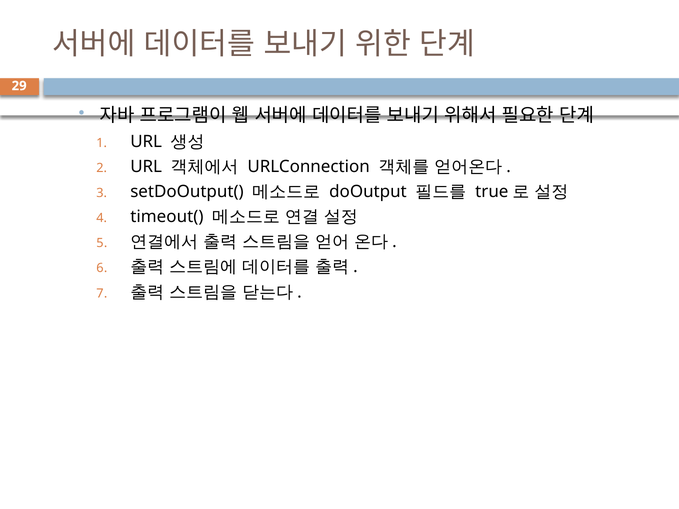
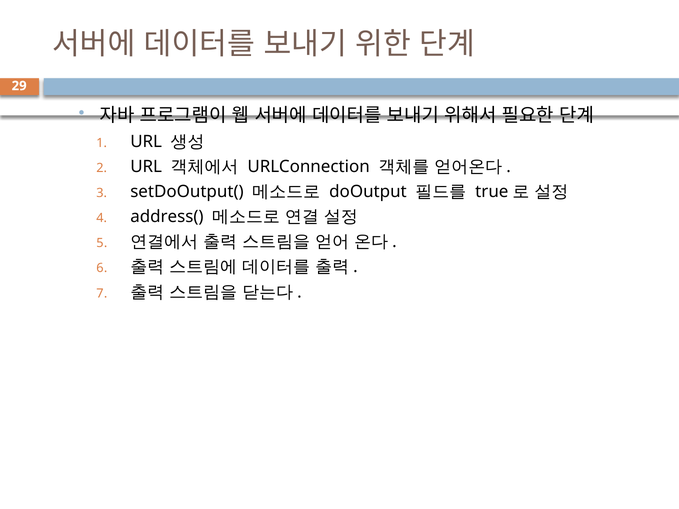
timeout(: timeout( -> address(
